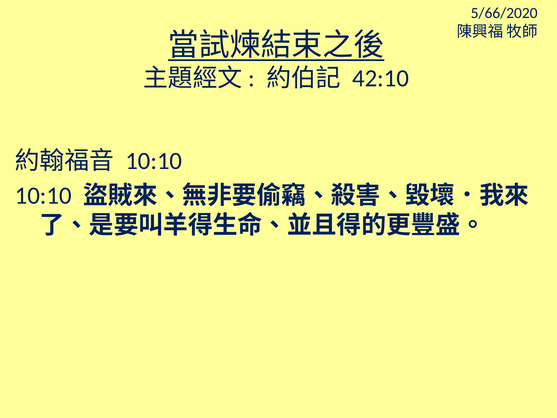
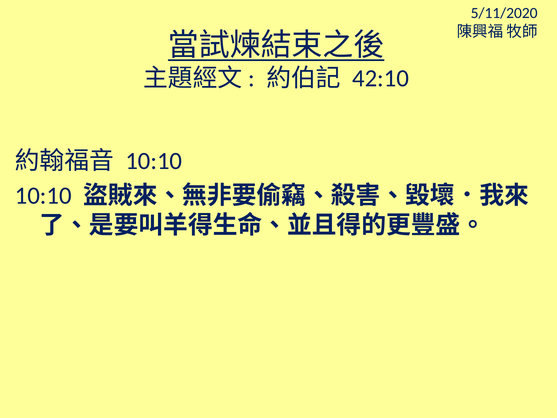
5/66/2020: 5/66/2020 -> 5/11/2020
